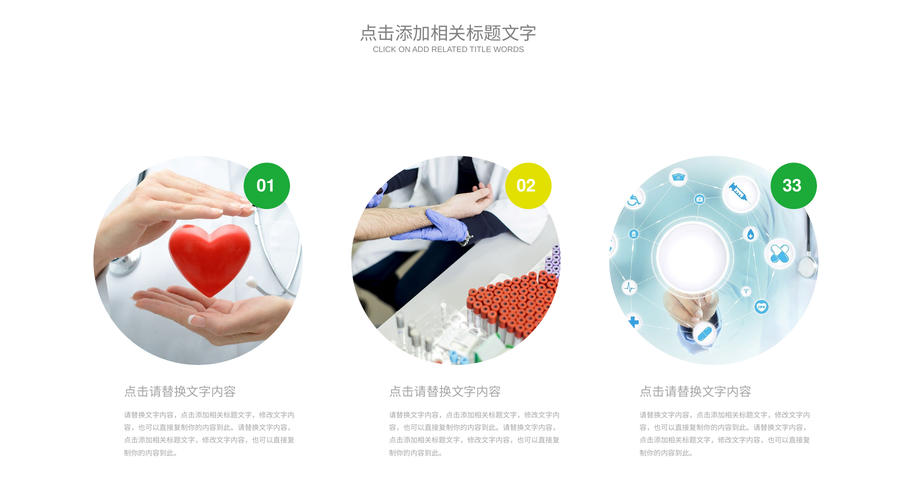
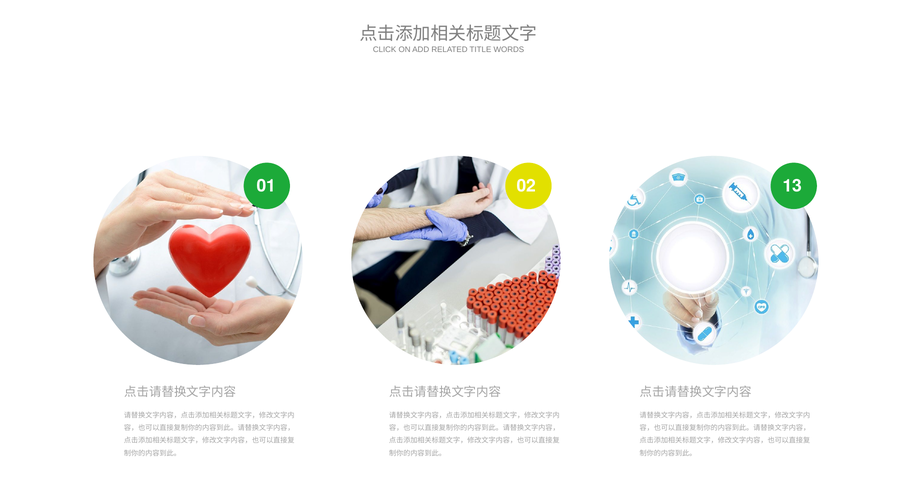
33: 33 -> 13
